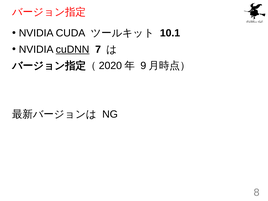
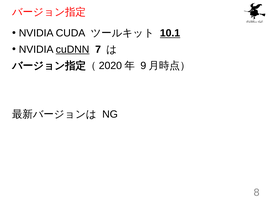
10.1 underline: none -> present
